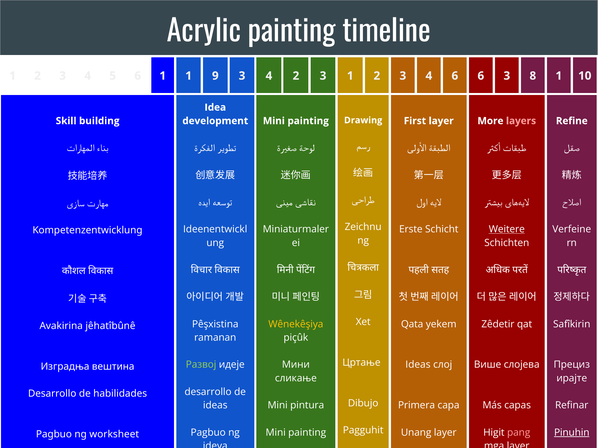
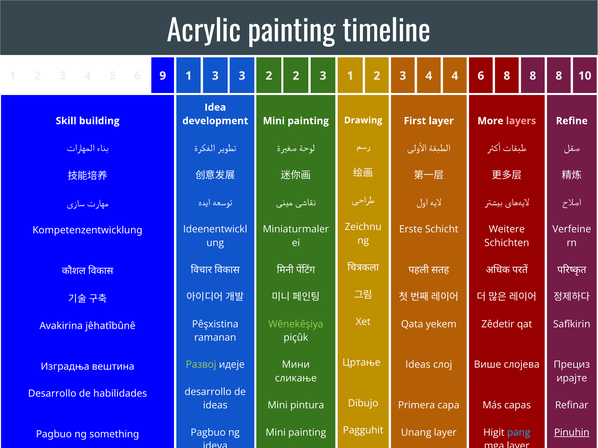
6 1: 1 -> 9
1 9: 9 -> 3
4 at (269, 76): 4 -> 2
4 6: 6 -> 4
6 3: 3 -> 8
1 at (559, 76): 1 -> 8
Weitere underline: present -> none
Wênekêşiya colour: yellow -> light green
pang colour: pink -> light blue
worksheet: worksheet -> something
